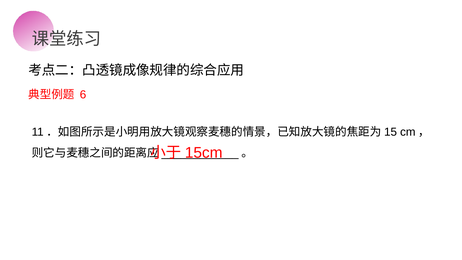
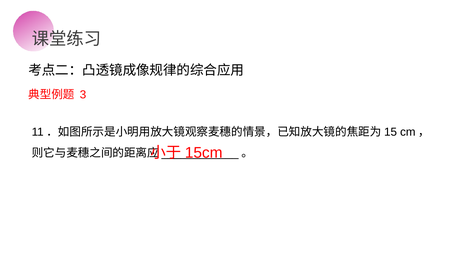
6: 6 -> 3
